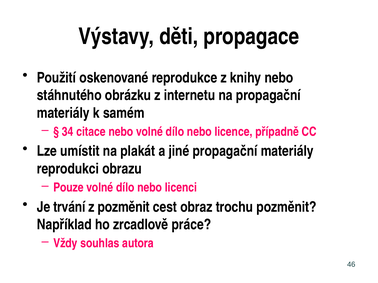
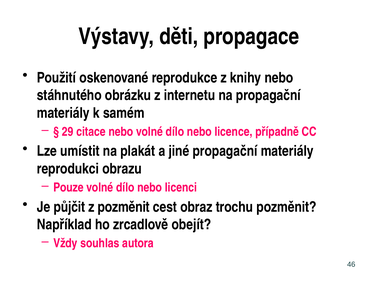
34: 34 -> 29
trvání: trvání -> půjčit
práce: práce -> obejít
